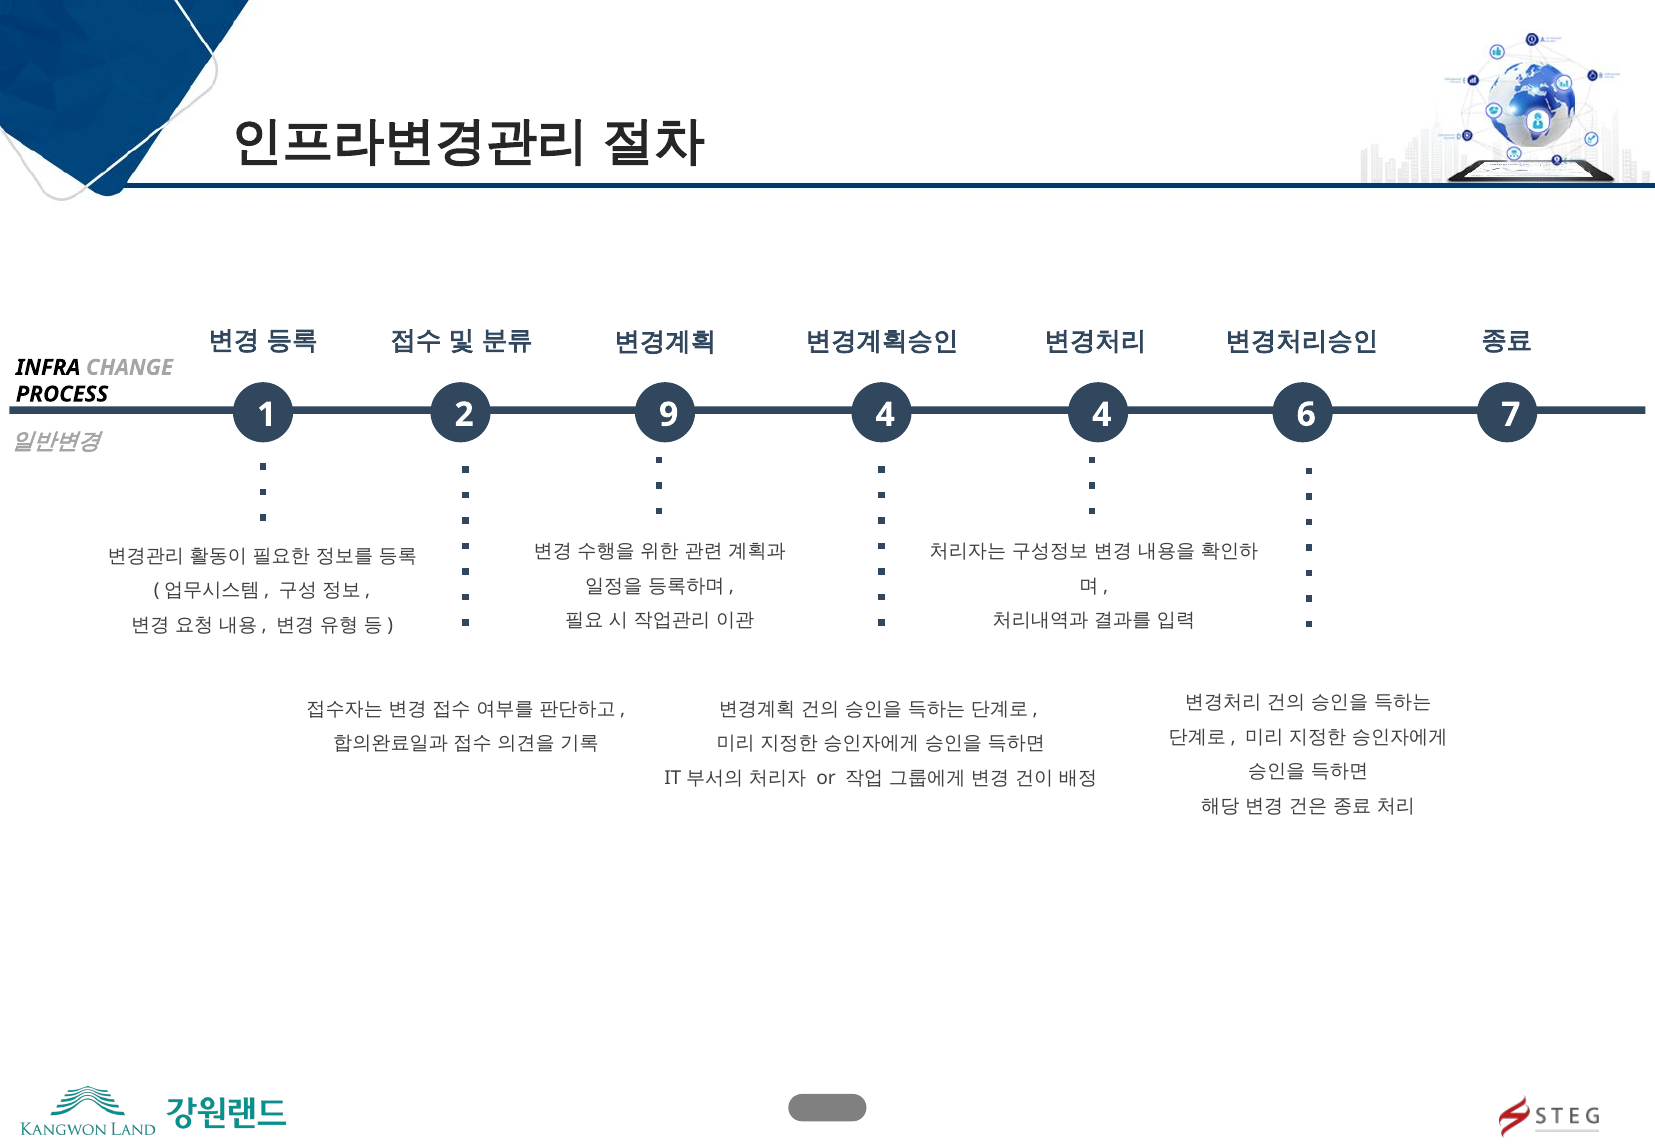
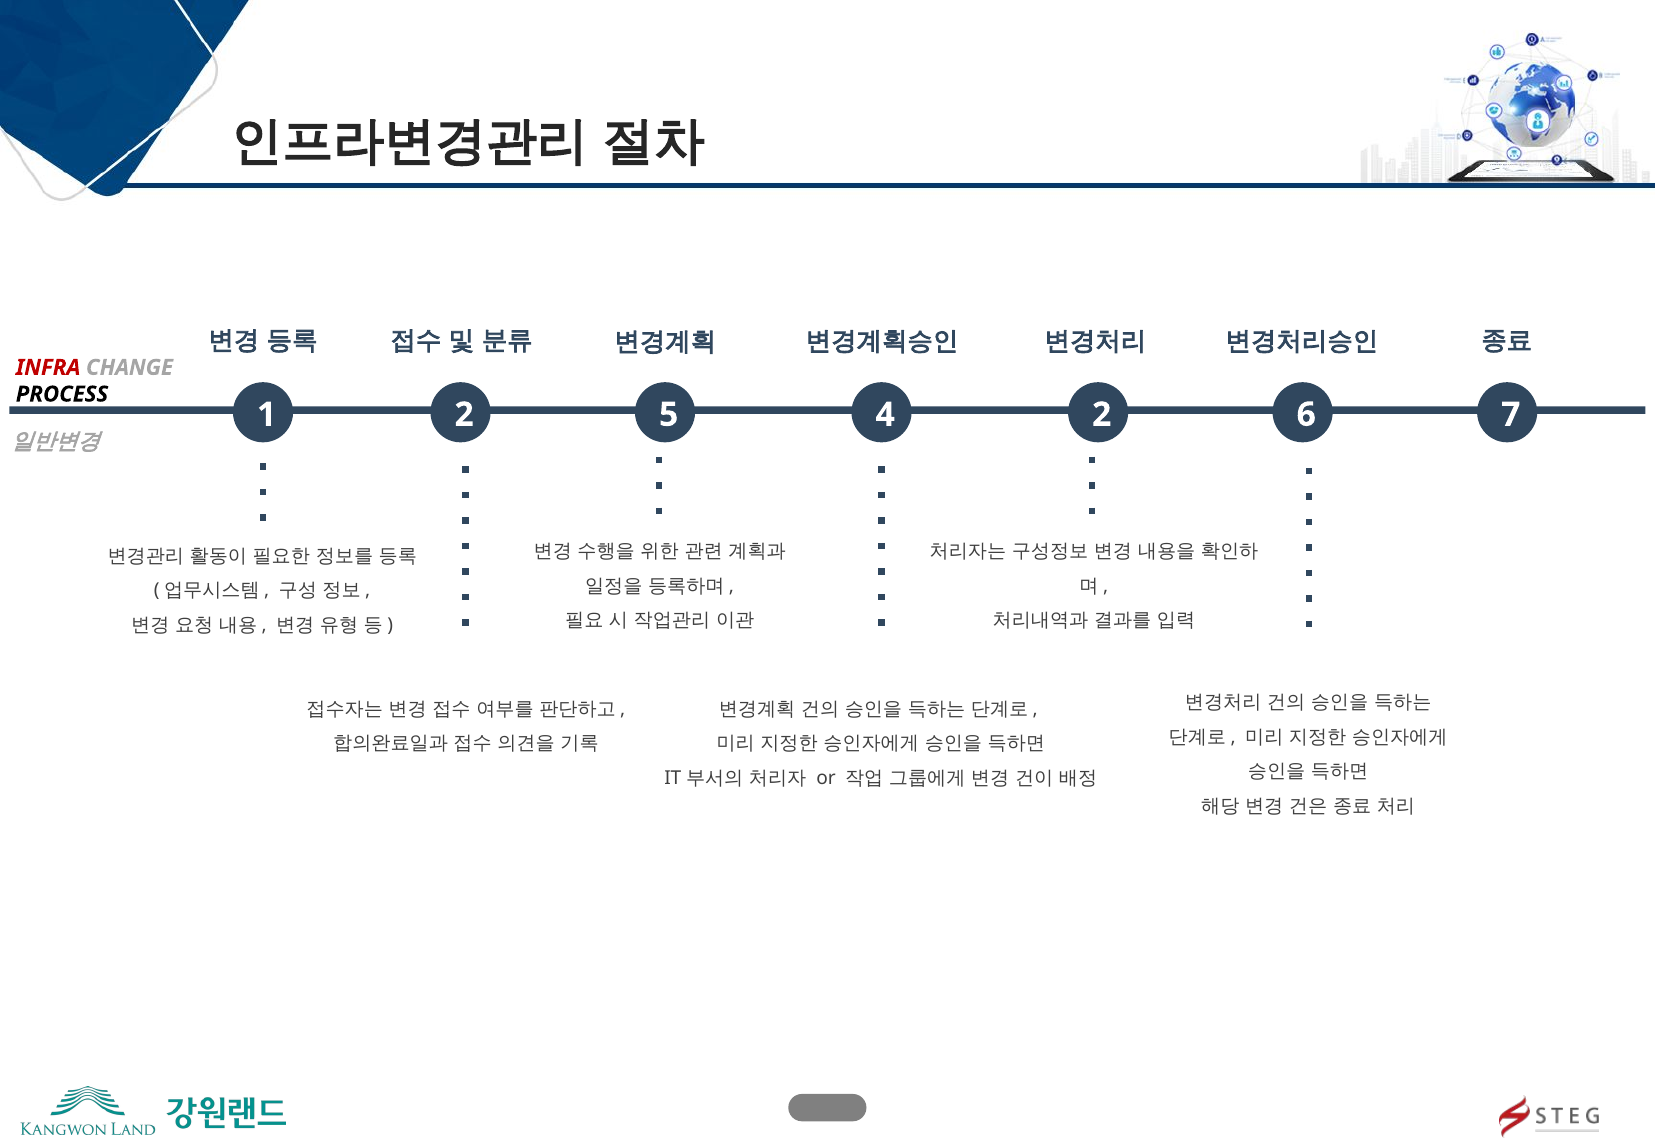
INFRA colour: black -> red
9: 9 -> 5
4 4: 4 -> 2
